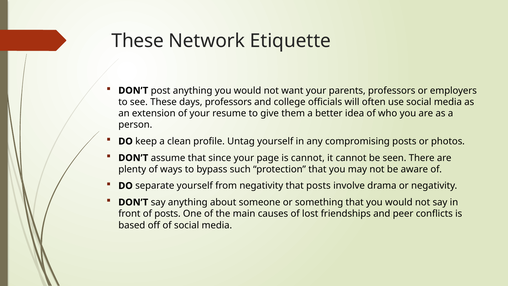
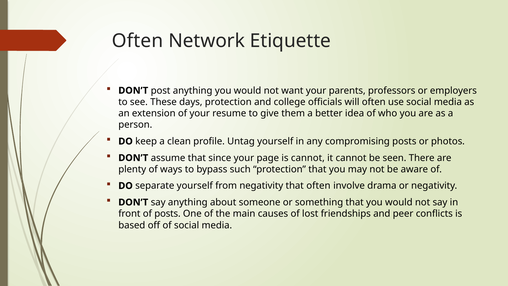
These at (138, 41): These -> Often
days professors: professors -> protection
that posts: posts -> often
